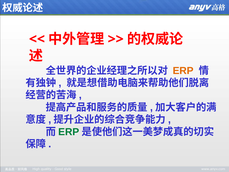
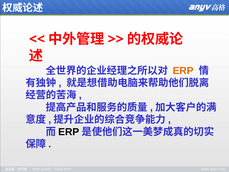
ERP at (69, 132) colour: green -> black
